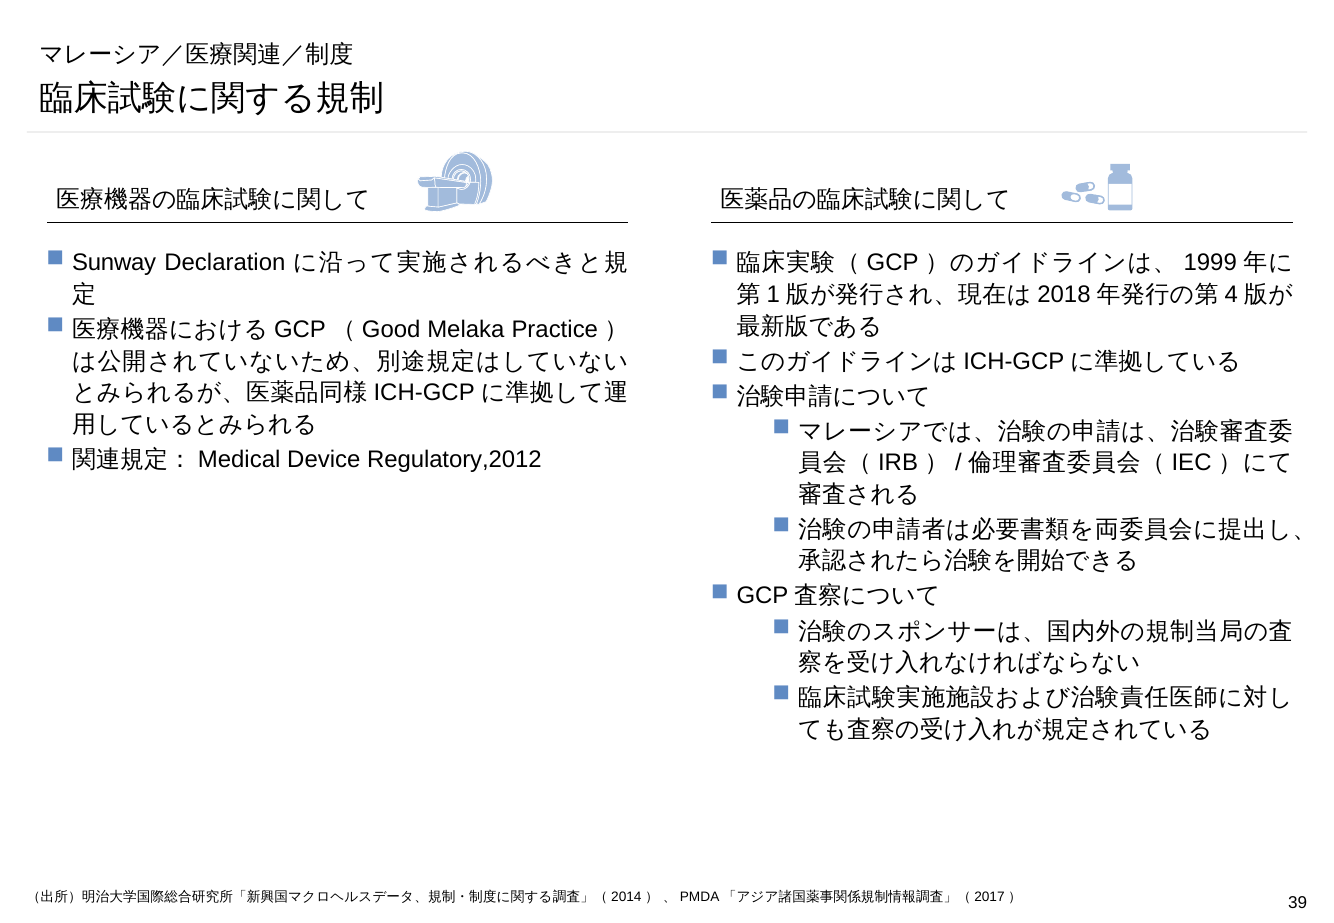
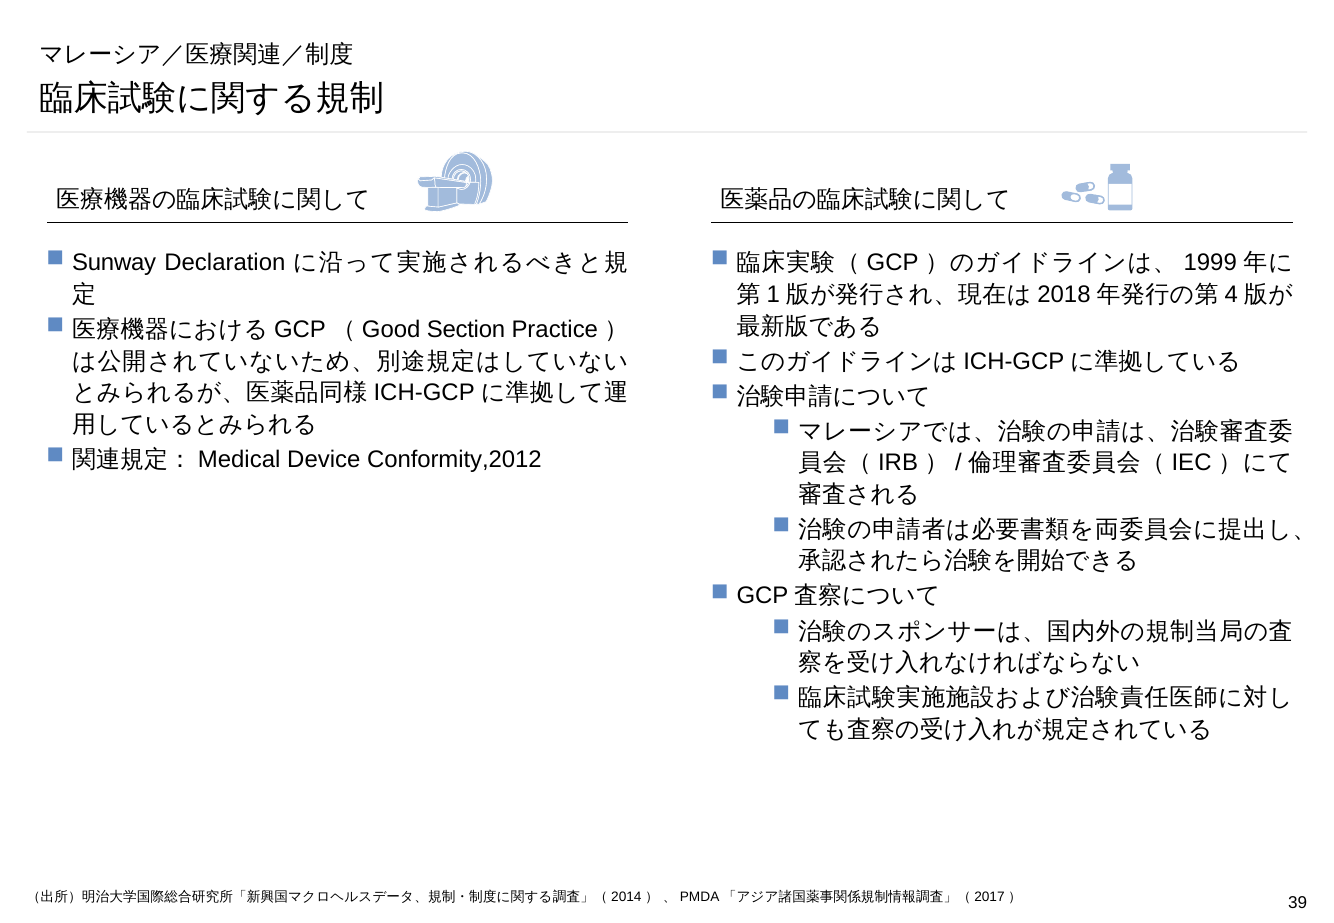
Melaka: Melaka -> Section
Regulatory,2012: Regulatory,2012 -> Conformity,2012
